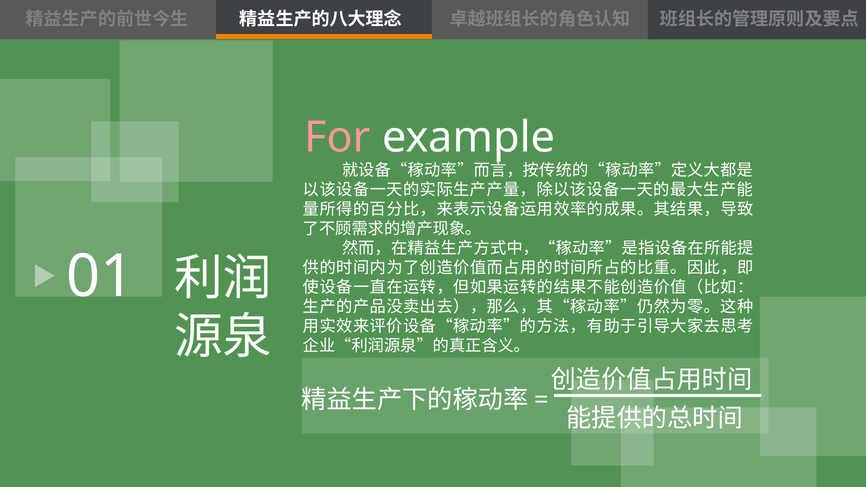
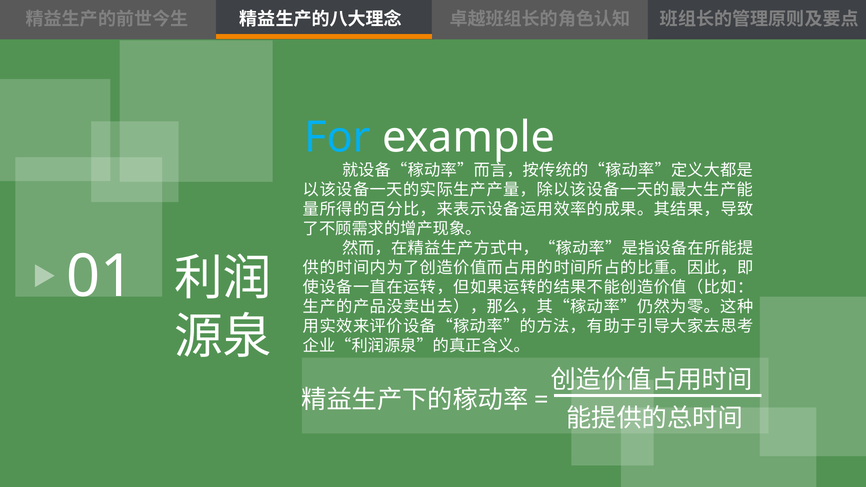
For colour: pink -> light blue
